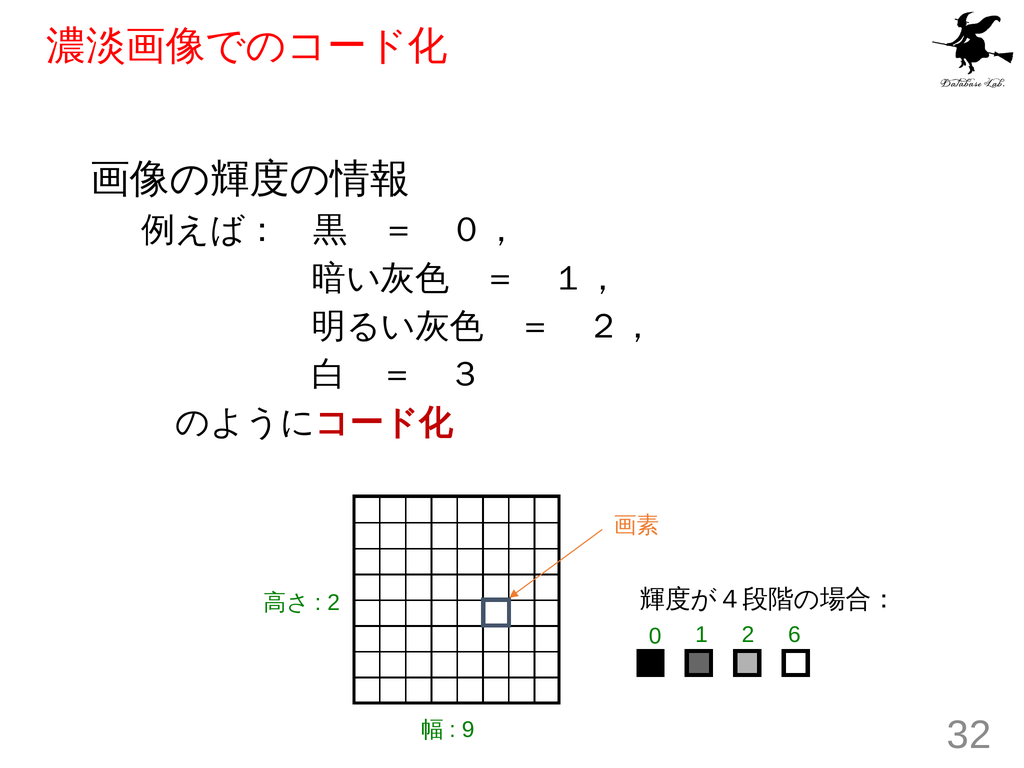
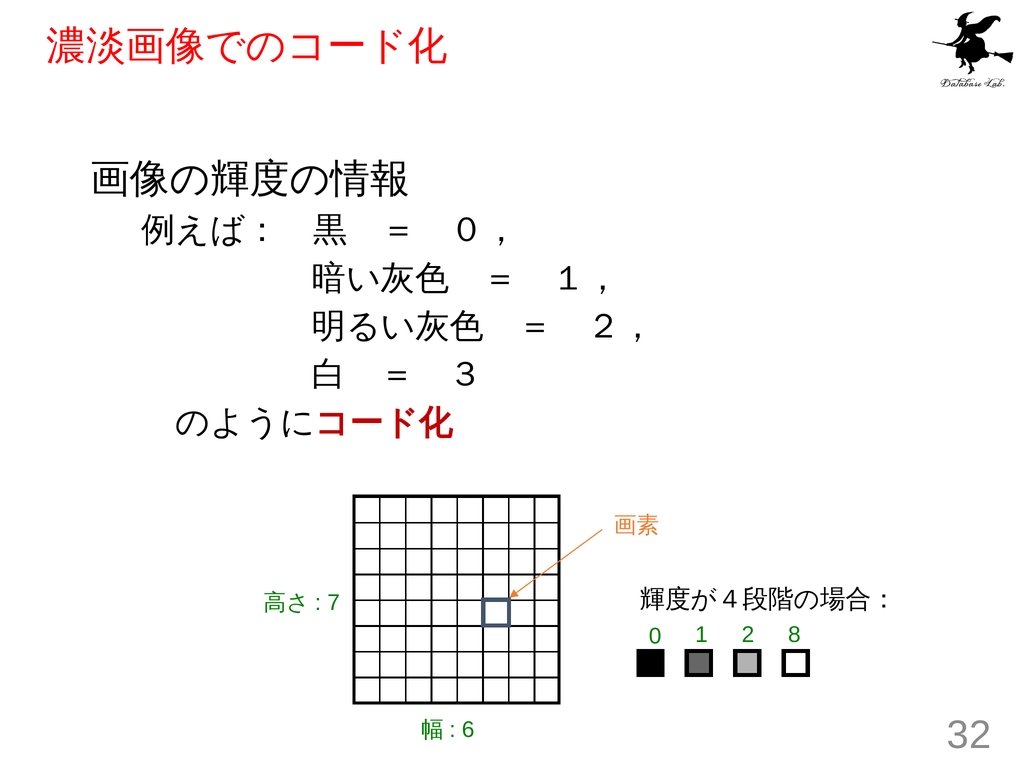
2 at (334, 603): 2 -> 7
6: 6 -> 8
9: 9 -> 6
